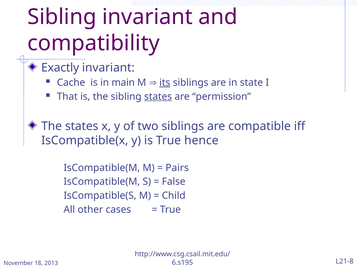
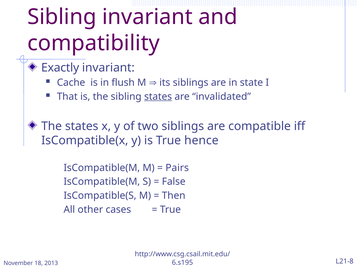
main: main -> flush
its underline: present -> none
permission: permission -> invalidated
Child: Child -> Then
